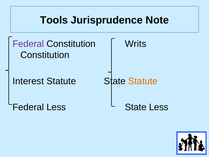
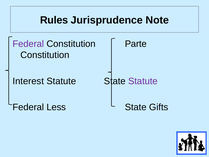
Tools: Tools -> Rules
Writs: Writs -> Parte
Statute at (143, 81) colour: orange -> purple
State Less: Less -> Gifts
